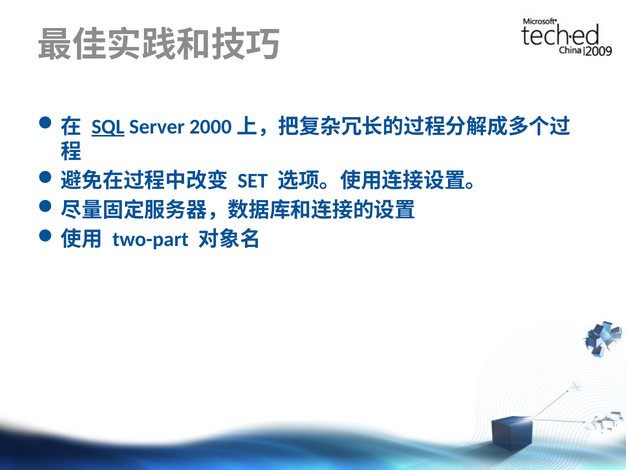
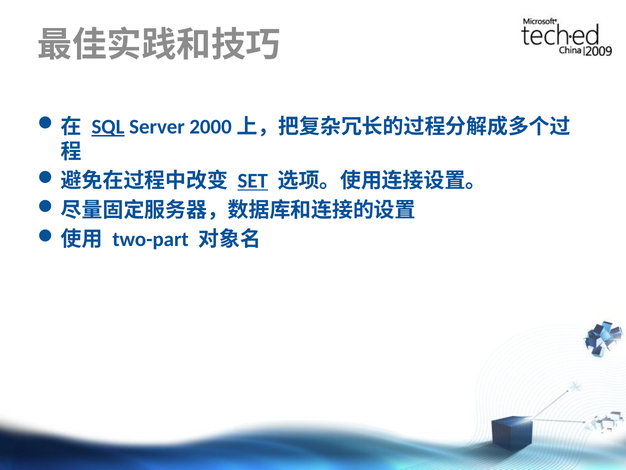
SET underline: none -> present
